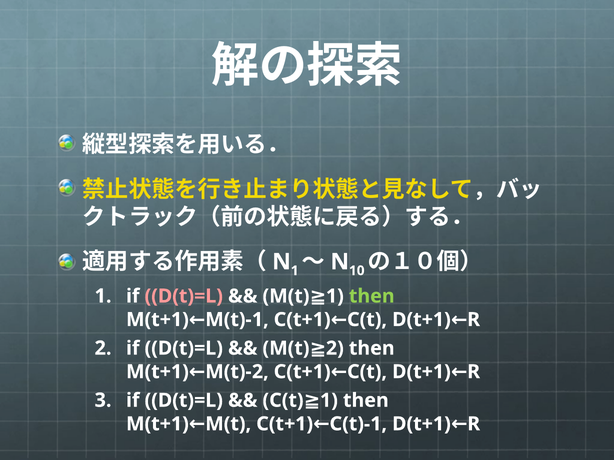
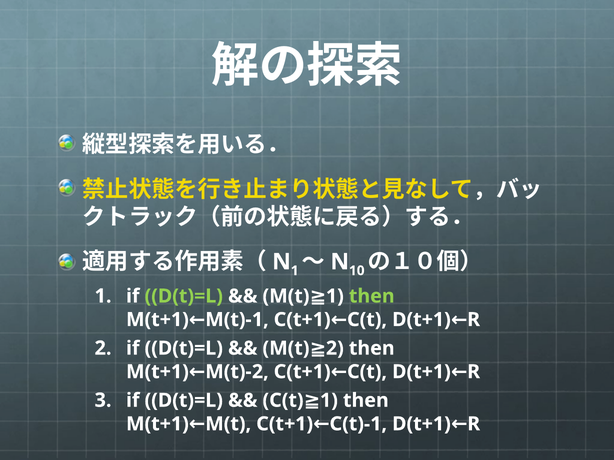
D(t)=L at (184, 296) colour: pink -> light green
